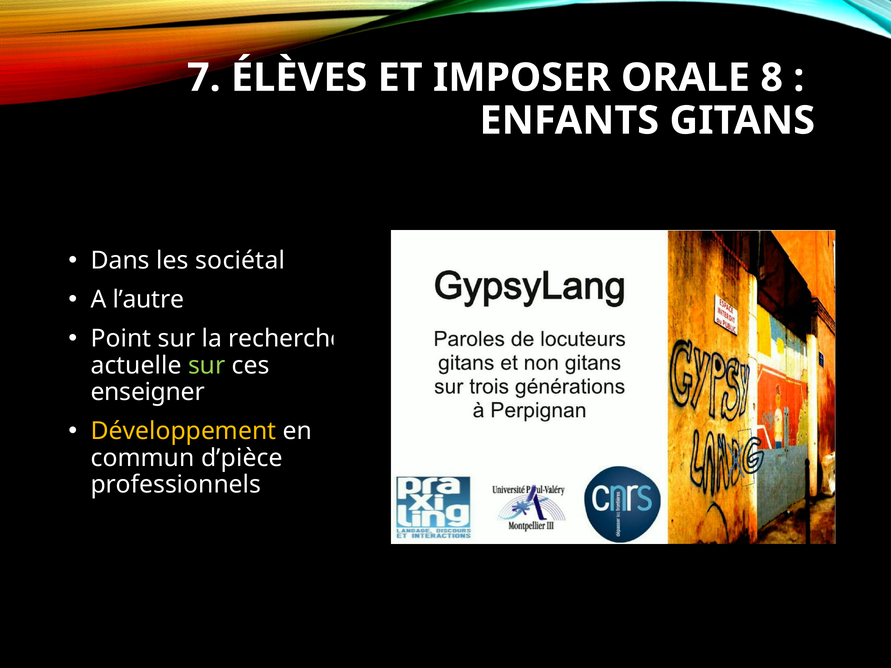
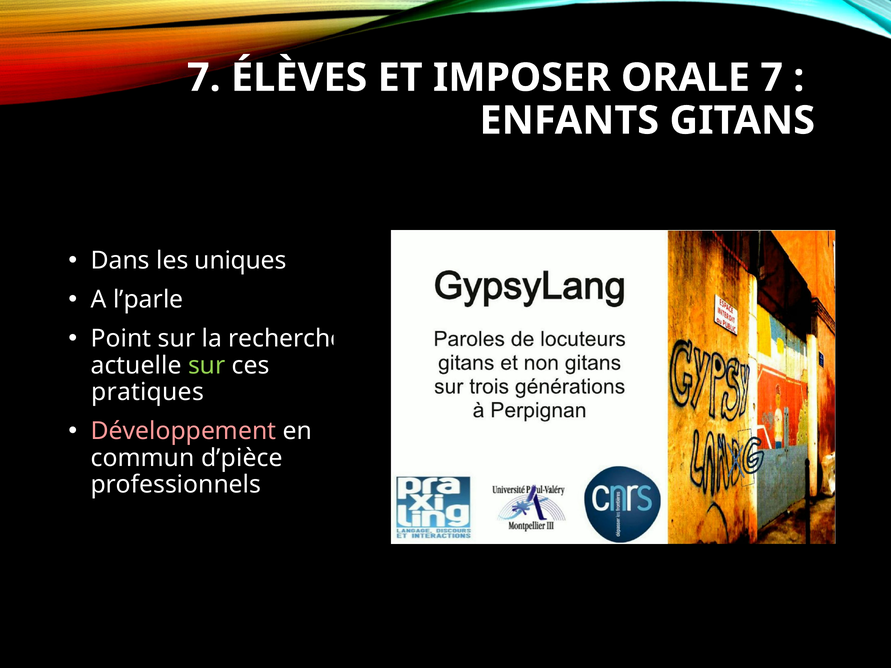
ORALE 8: 8 -> 7
sociétal: sociétal -> uniques
l’autre: l’autre -> l’parle
enseigner: enseigner -> pratiques
Développement colour: yellow -> pink
